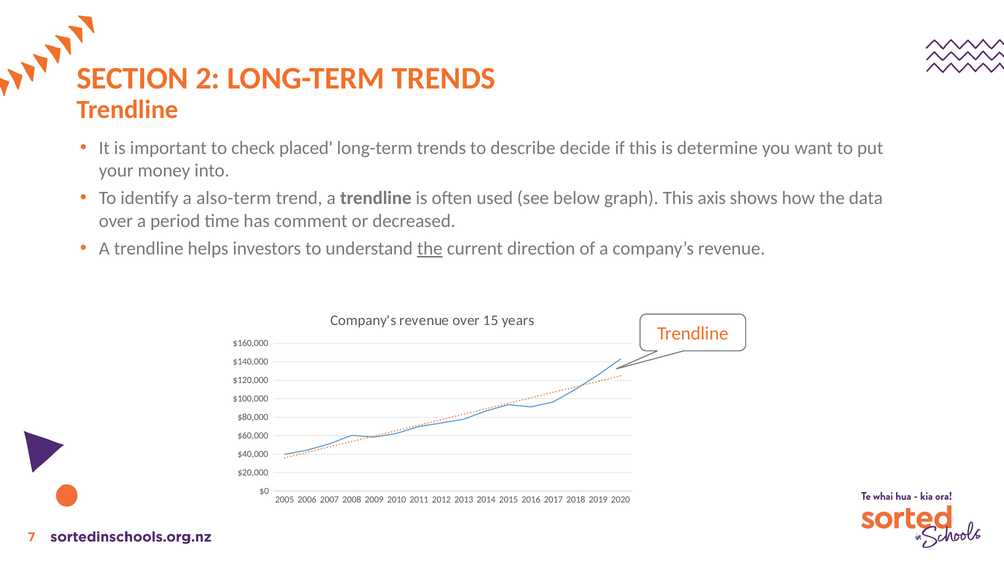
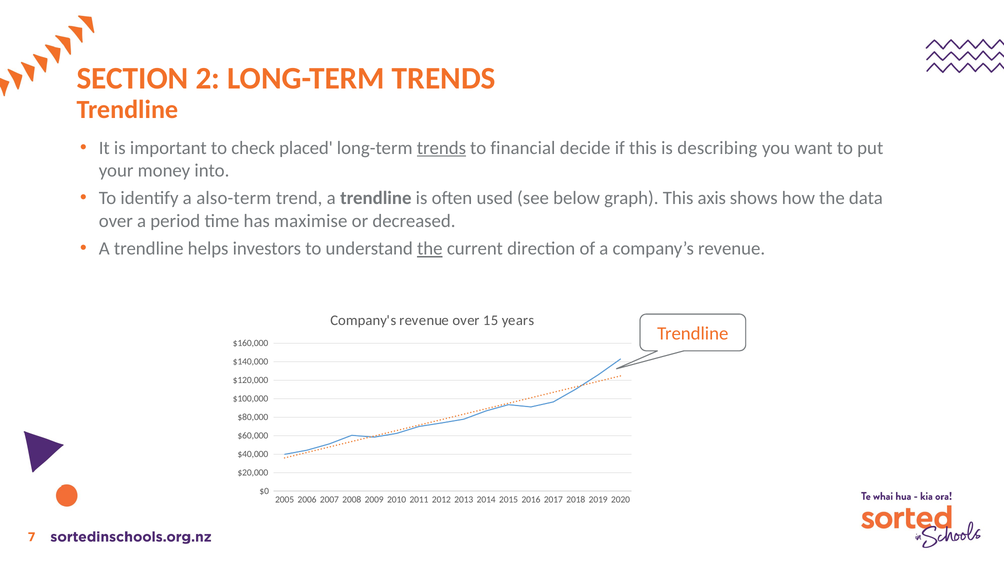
trends at (441, 148) underline: none -> present
describe: describe -> financial
determine: determine -> describing
comment: comment -> maximise
